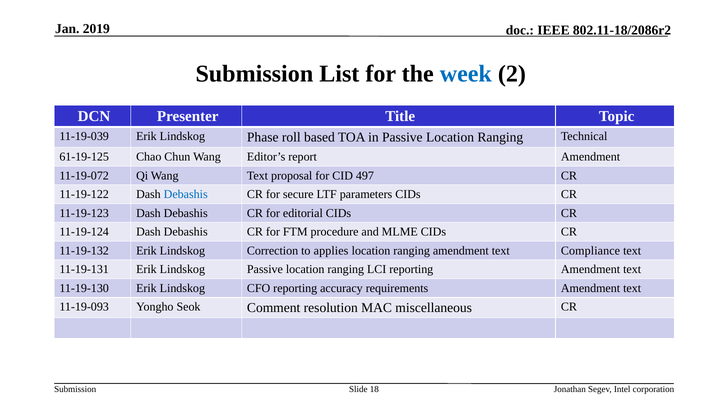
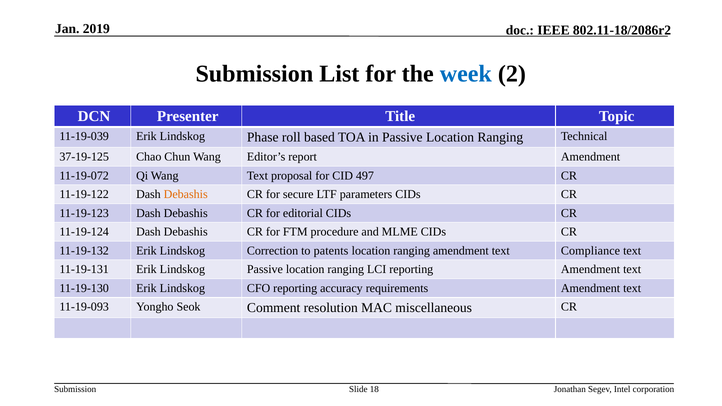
61-19-125: 61-19-125 -> 37-19-125
Debashis at (186, 194) colour: blue -> orange
applies: applies -> patents
